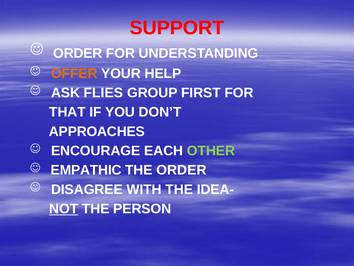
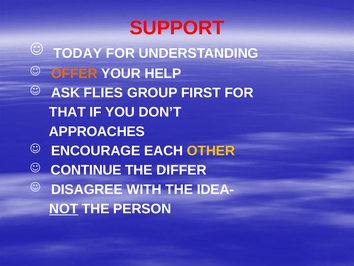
ORDER at (78, 53): ORDER -> TODAY
OTHER colour: light green -> yellow
EMPATHIC: EMPATHIC -> CONTINUE
THE ORDER: ORDER -> DIFFER
